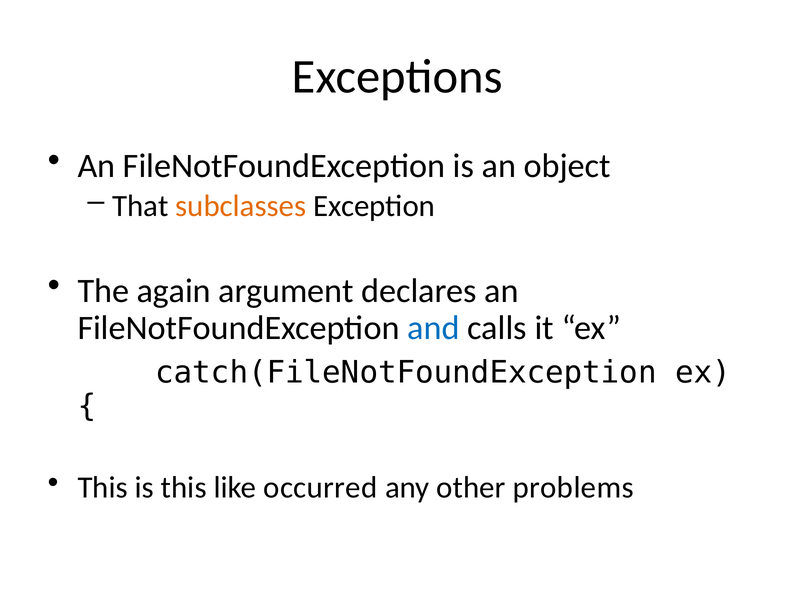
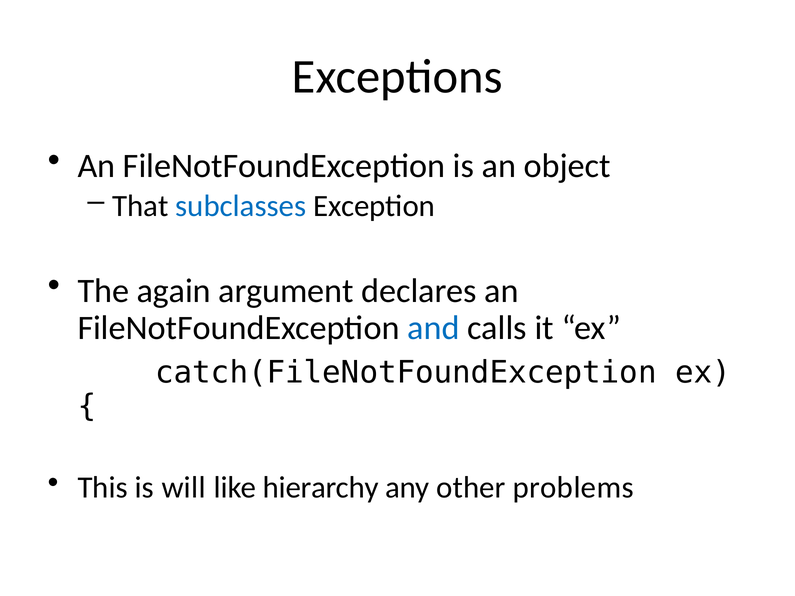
subclasses colour: orange -> blue
is this: this -> will
occurred: occurred -> hierarchy
